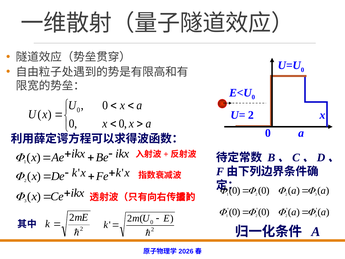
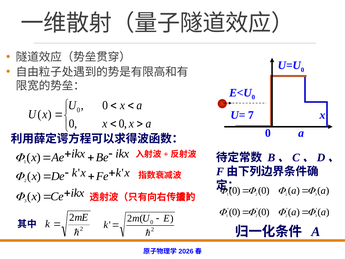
U= 2: 2 -> 7
